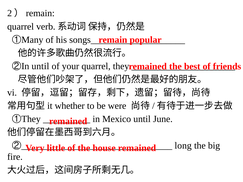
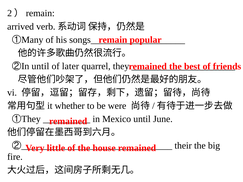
quarrel at (21, 27): quarrel -> arrived
your: your -> later
long: long -> their
